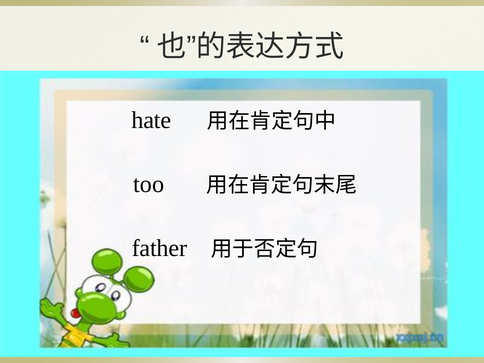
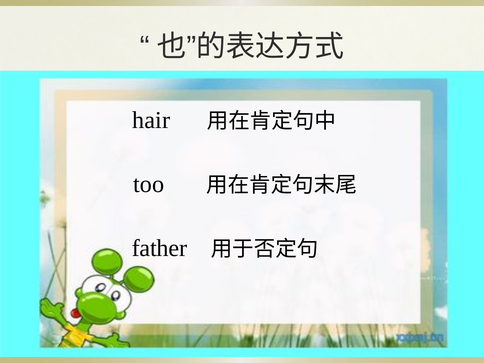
hate: hate -> hair
